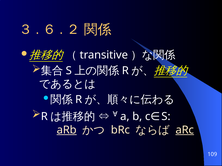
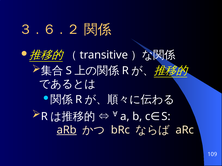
aRc underline: present -> none
